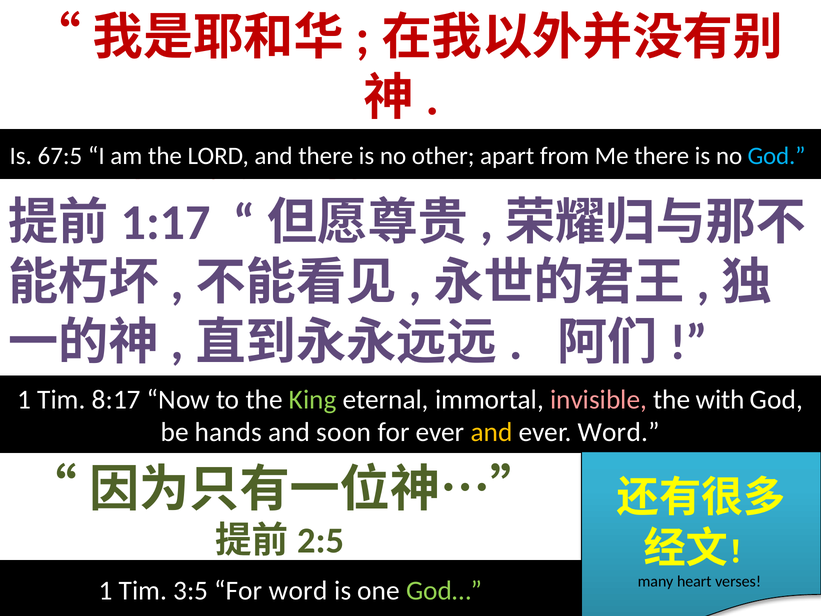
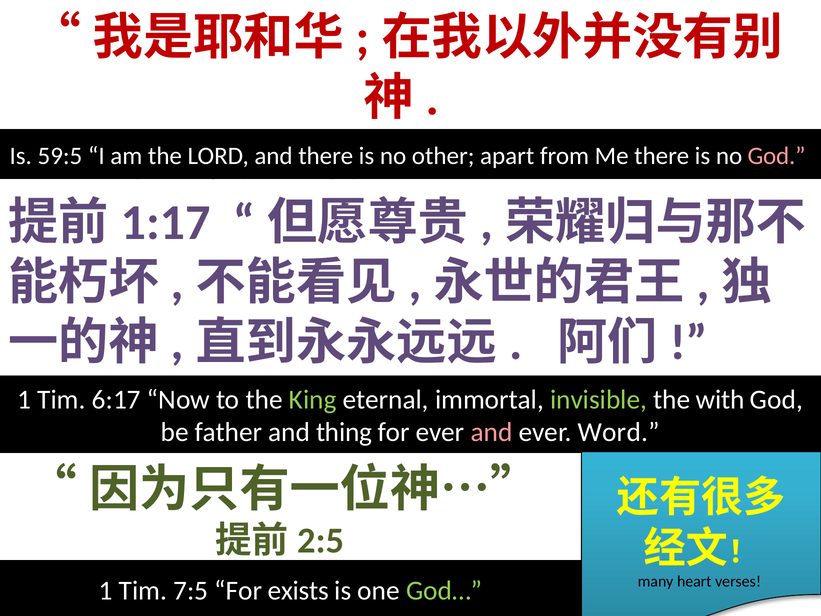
67:5: 67:5 -> 59:5
God at (777, 156) colour: light blue -> pink
8:17: 8:17 -> 6:17
invisible colour: pink -> light green
hands: hands -> father
soon: soon -> thing
and at (492, 432) colour: yellow -> pink
3:5: 3:5 -> 7:5
For word: word -> exists
